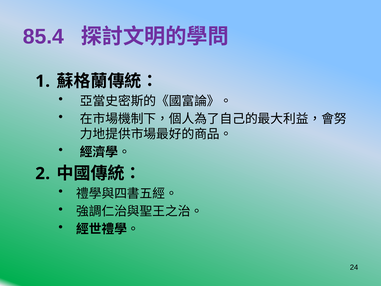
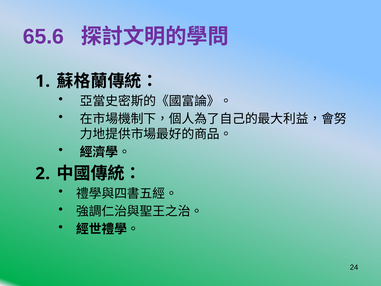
85.4: 85.4 -> 65.6
